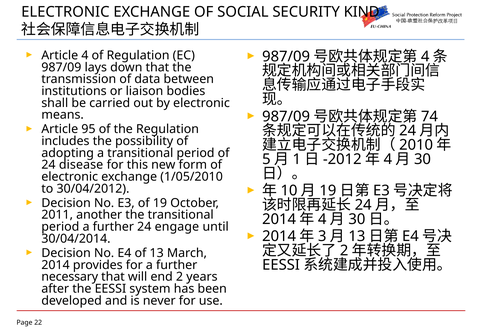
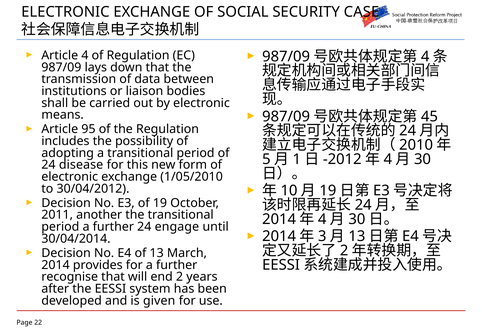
KIND: KIND -> CASE
74: 74 -> 45
necessary: necessary -> recognise
never: never -> given
